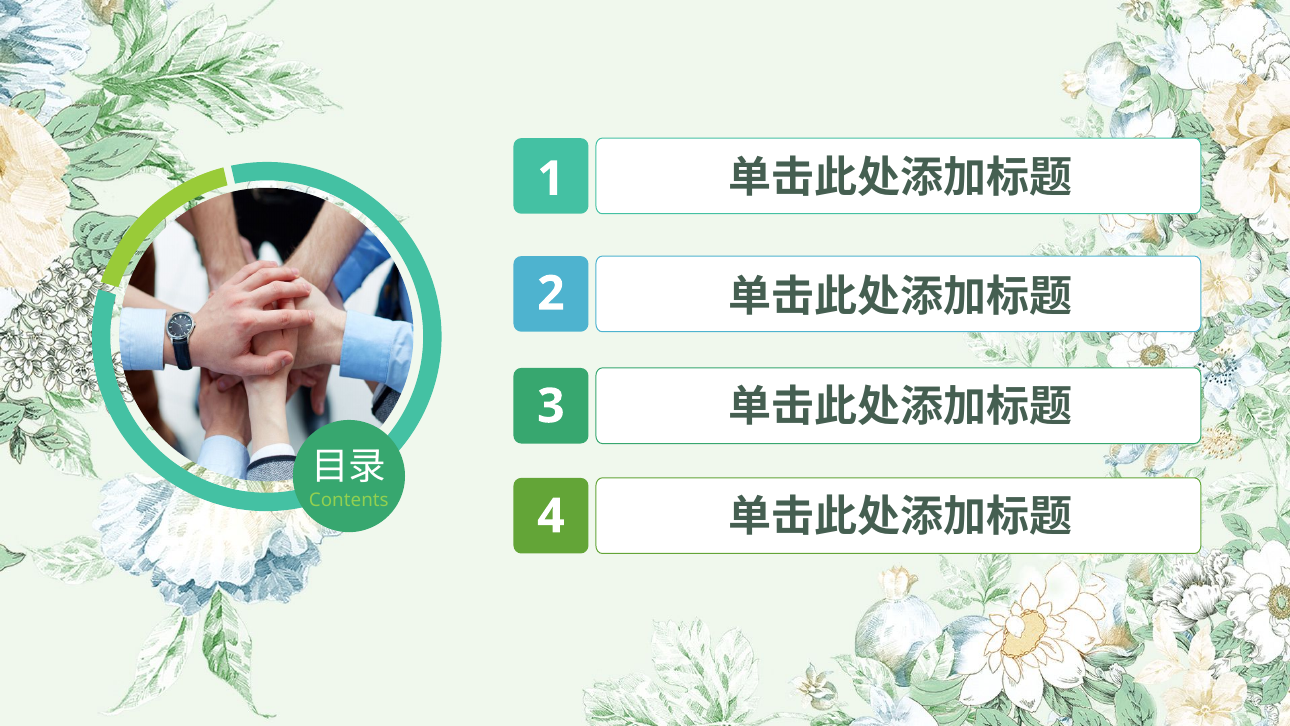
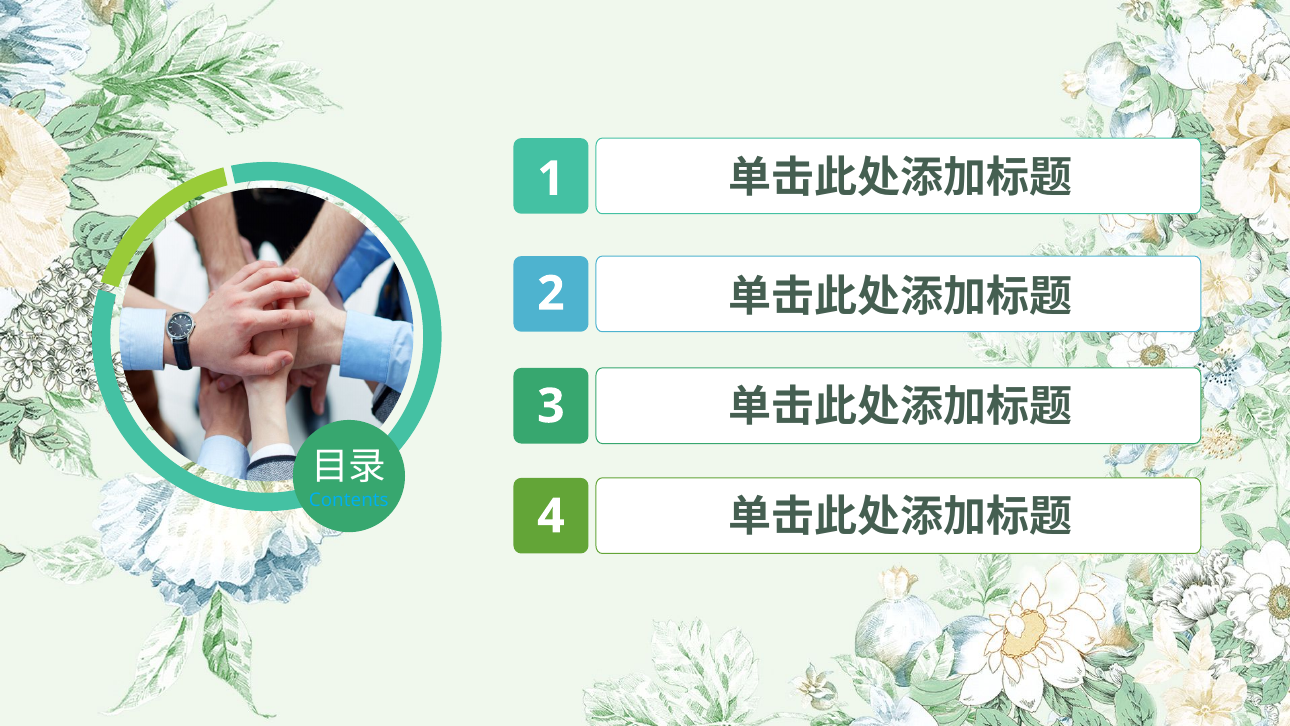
Contents colour: light green -> light blue
